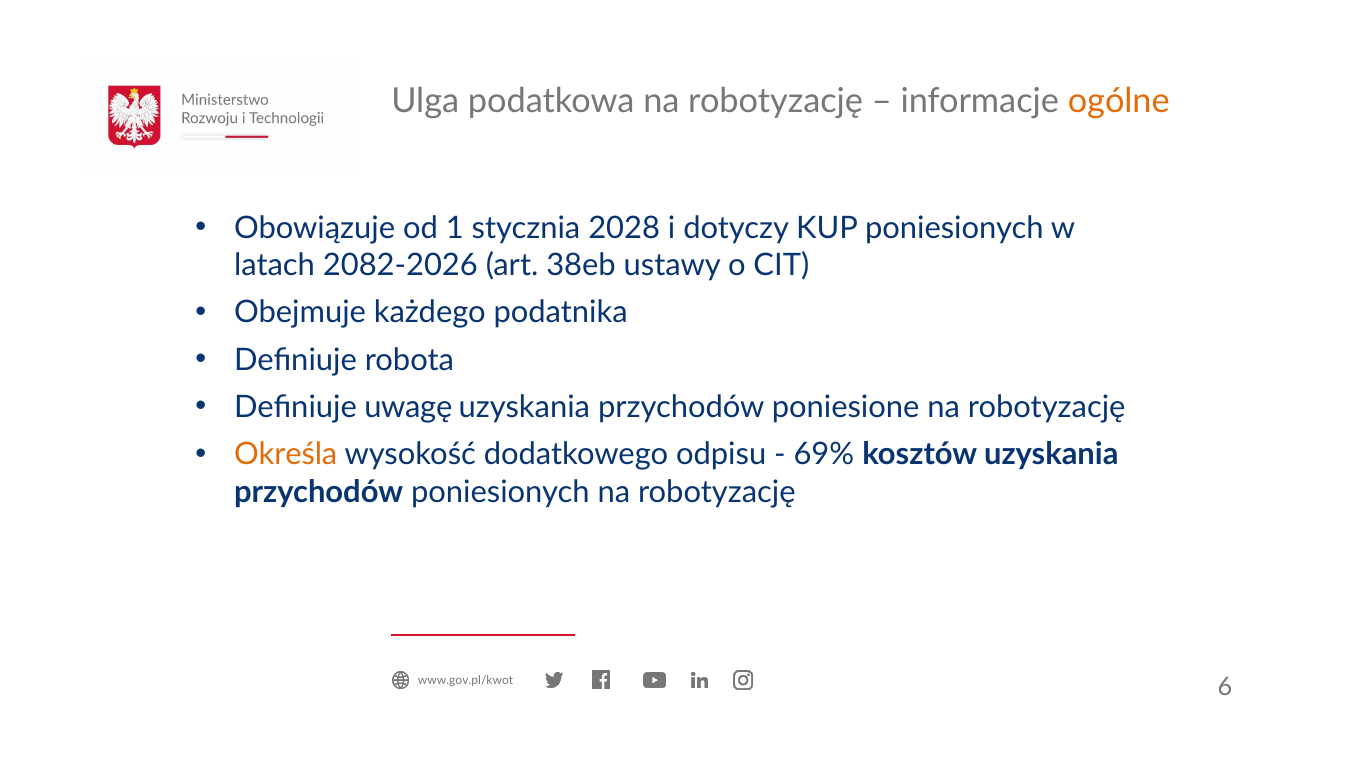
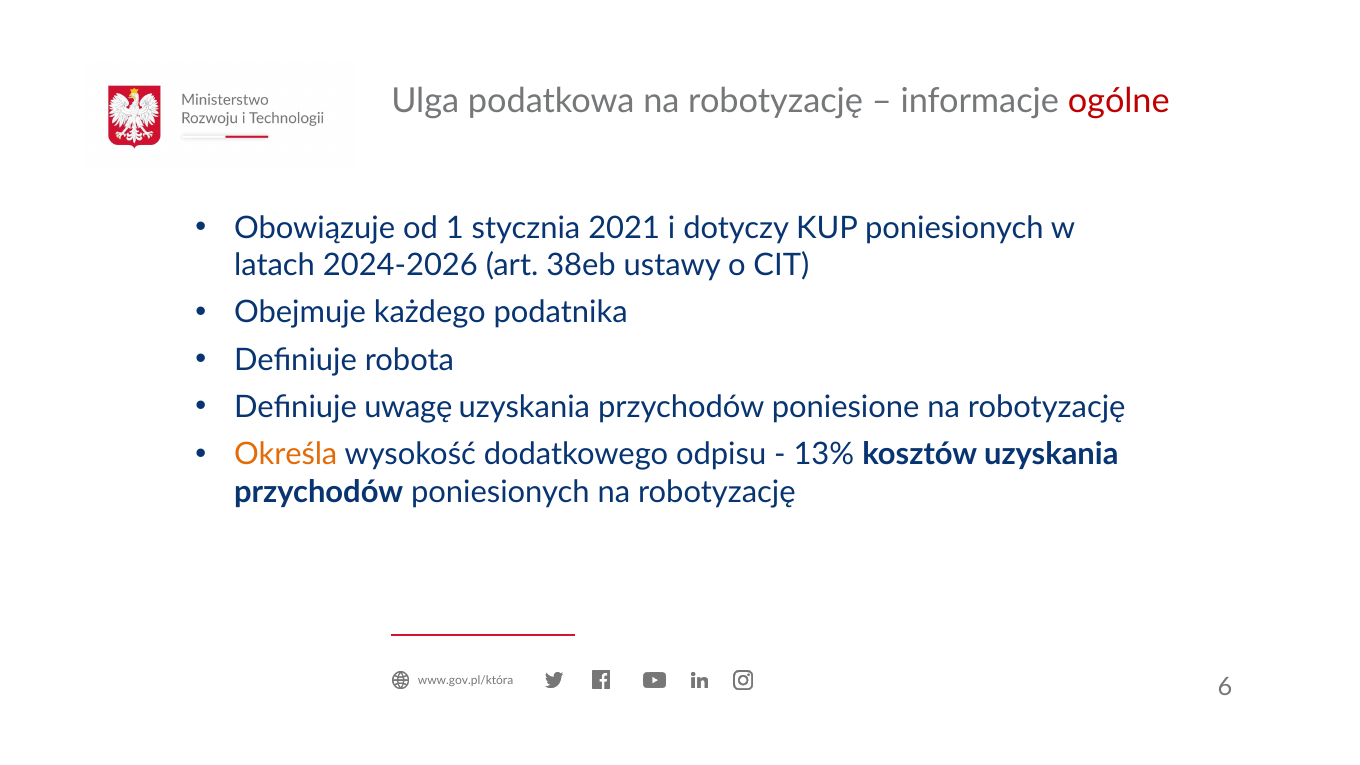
ogólne colour: orange -> red
2028: 2028 -> 2021
2082-2026: 2082-2026 -> 2024-2026
69%: 69% -> 13%
www.gov.pl/kwot: www.gov.pl/kwot -> www.gov.pl/która
